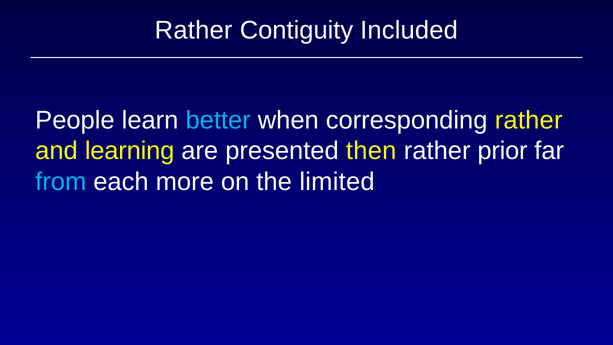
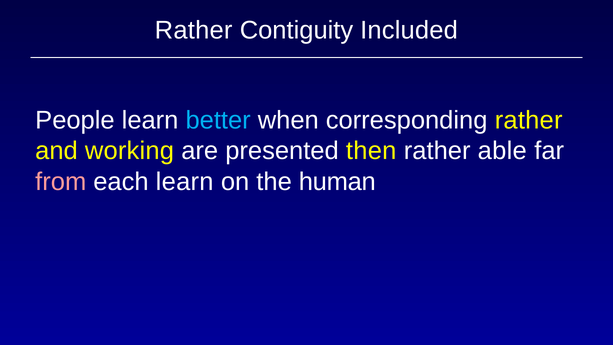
learning: learning -> working
prior: prior -> able
from colour: light blue -> pink
each more: more -> learn
limited: limited -> human
